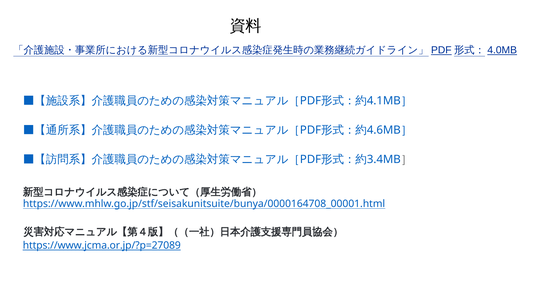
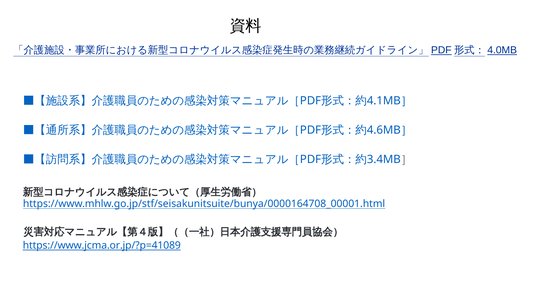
https://www.jcma.or.jp/?p=27089: https://www.jcma.or.jp/?p=27089 -> https://www.jcma.or.jp/?p=41089
